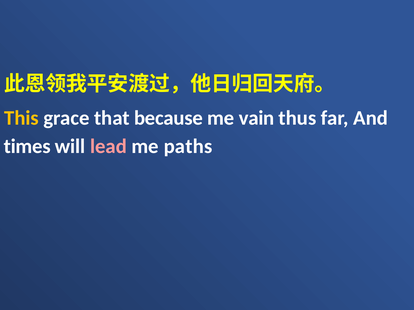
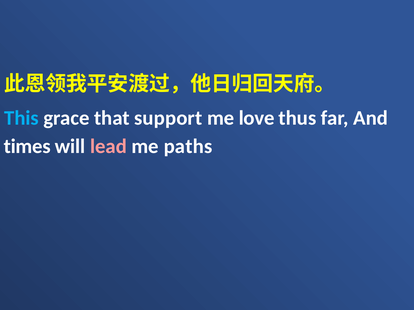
This colour: yellow -> light blue
because: because -> support
vain: vain -> love
